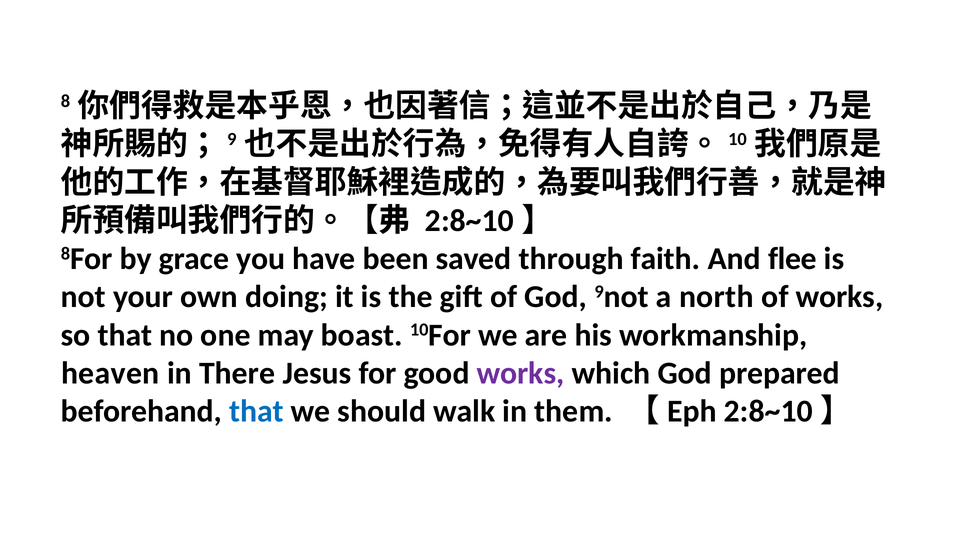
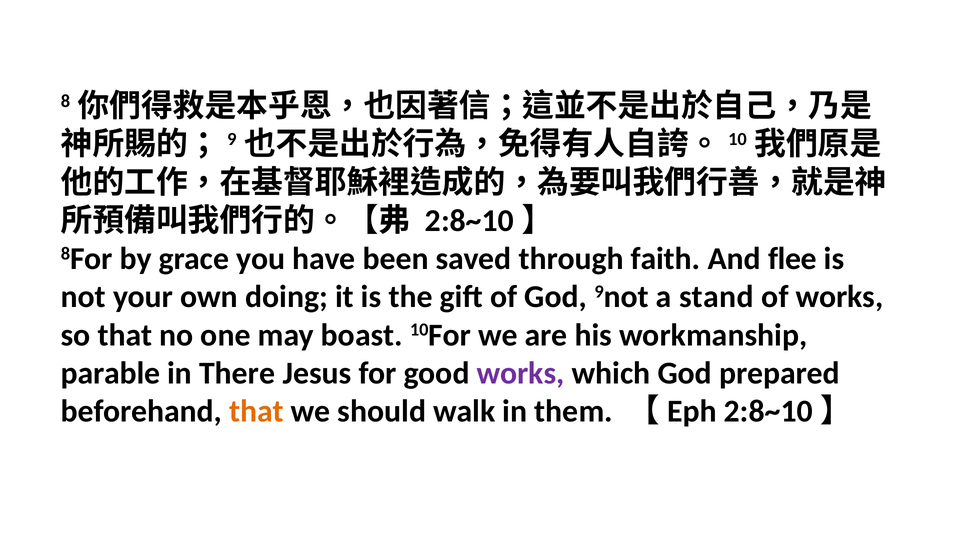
north: north -> stand
heaven: heaven -> parable
that at (257, 411) colour: blue -> orange
